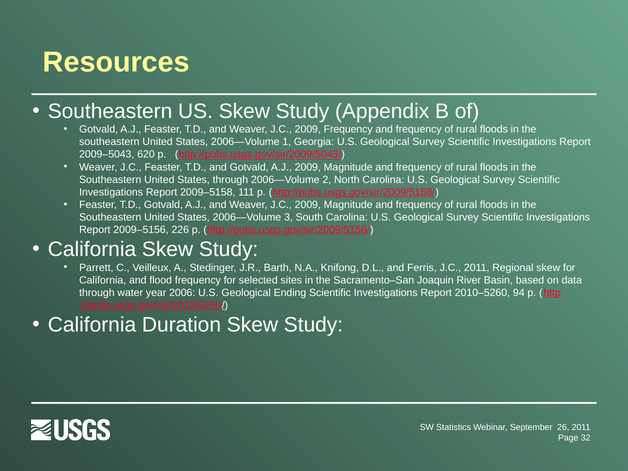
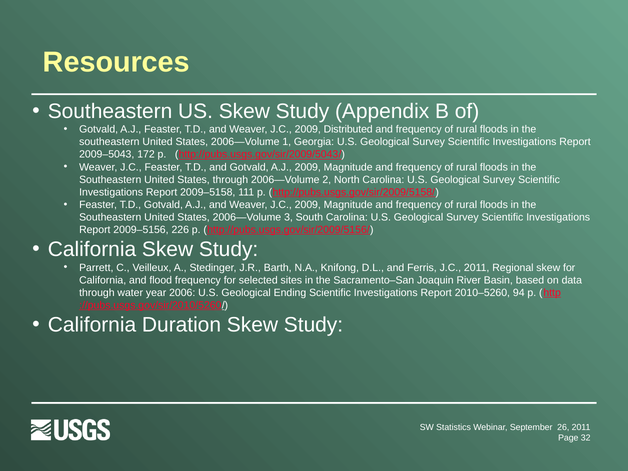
2009 Frequency: Frequency -> Distributed
620: 620 -> 172
